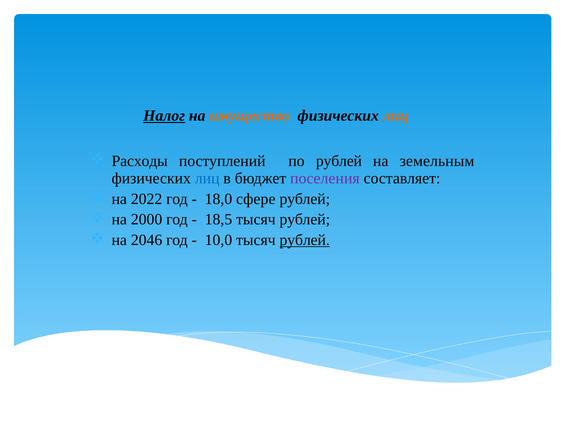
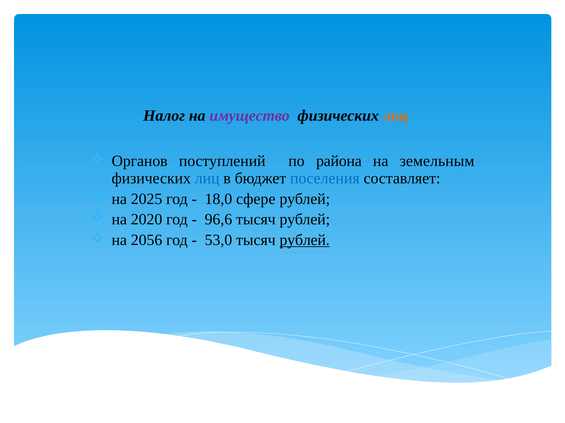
Налог underline: present -> none
имущество colour: orange -> purple
Расходы: Расходы -> Органов
по рублей: рублей -> района
поселения colour: purple -> blue
2022: 2022 -> 2025
2000: 2000 -> 2020
18,5: 18,5 -> 96,6
2046: 2046 -> 2056
10,0: 10,0 -> 53,0
